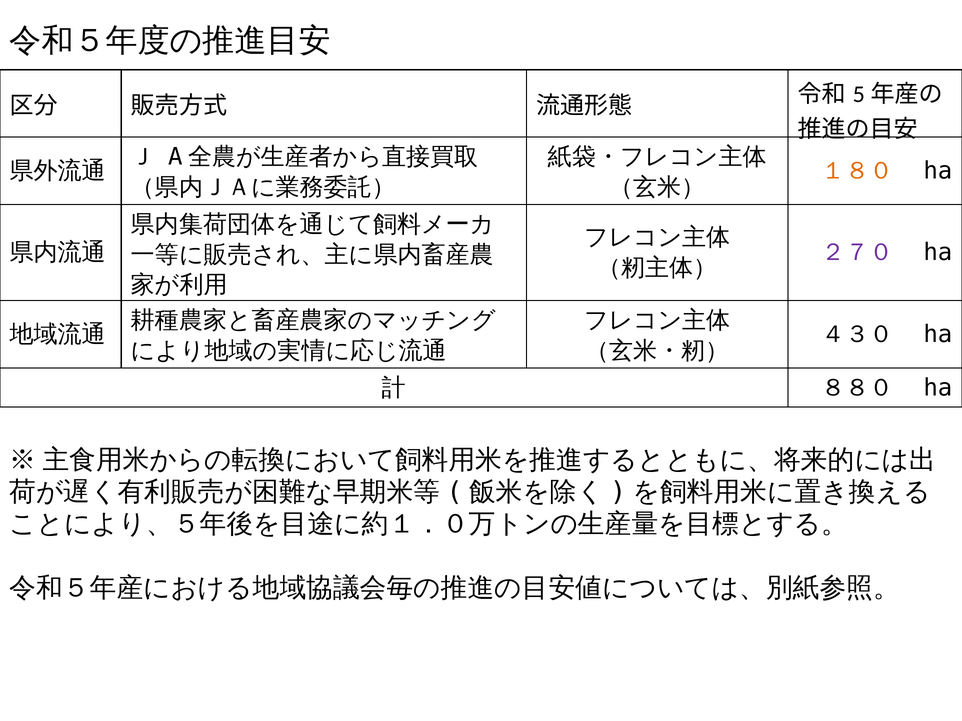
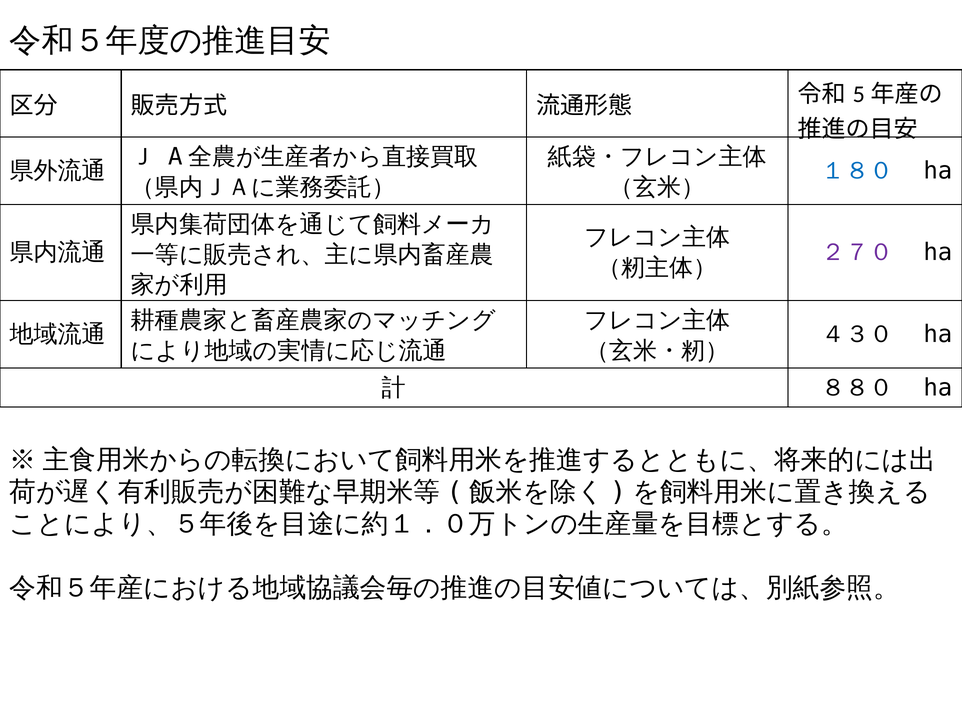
１８０ colour: orange -> blue
